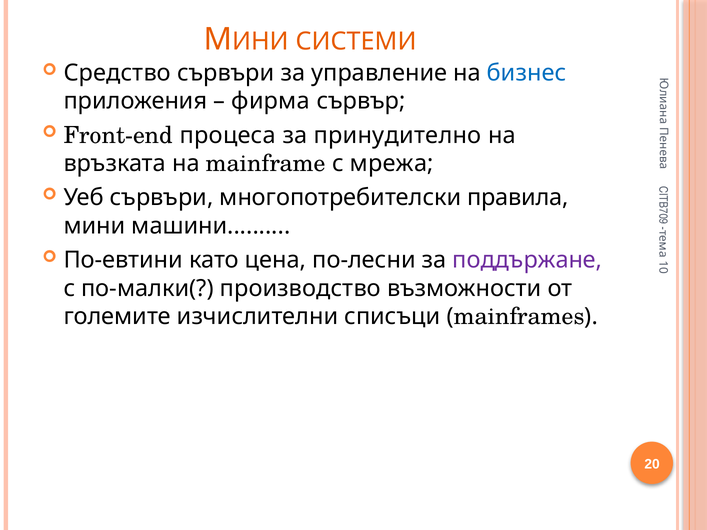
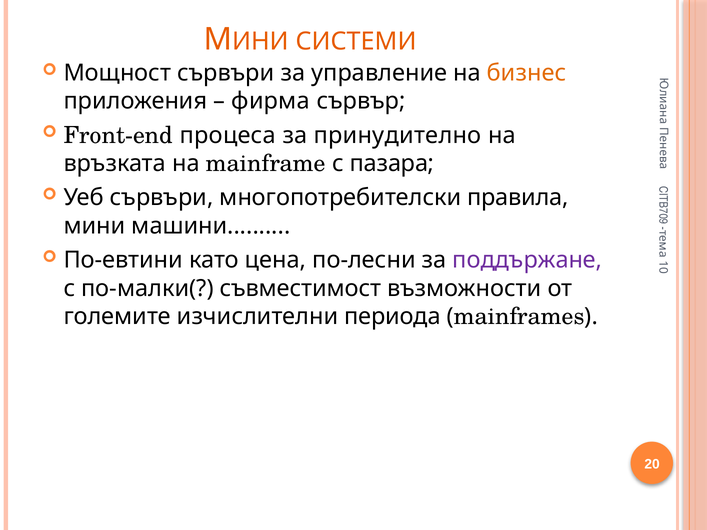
Средство: Средство -> Мощност
бизнес colour: blue -> orange
мрежа: мрежа -> пазара
производство: производство -> съвместимост
списъци: списъци -> периода
